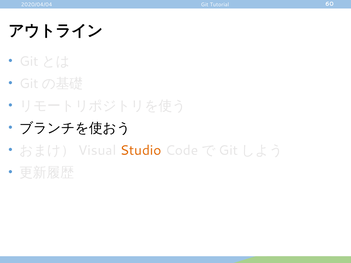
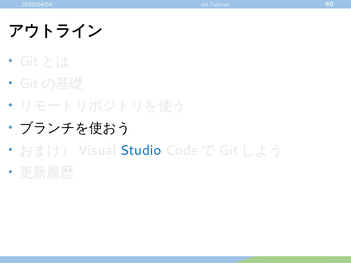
Studio colour: orange -> blue
